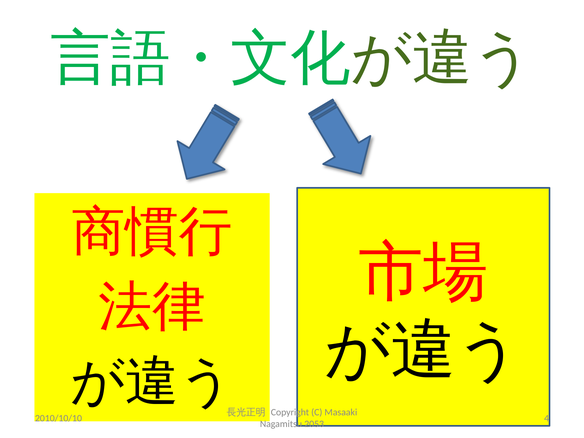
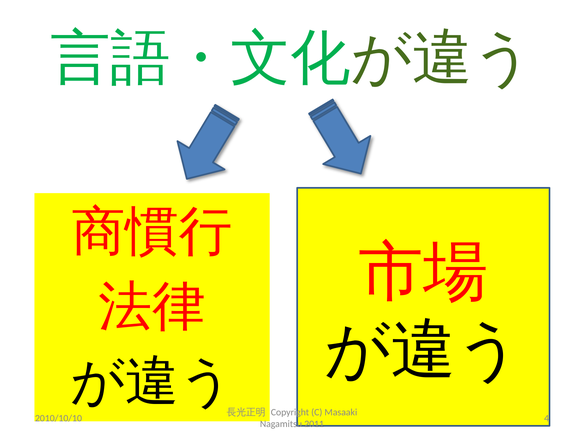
2053: 2053 -> 2011
